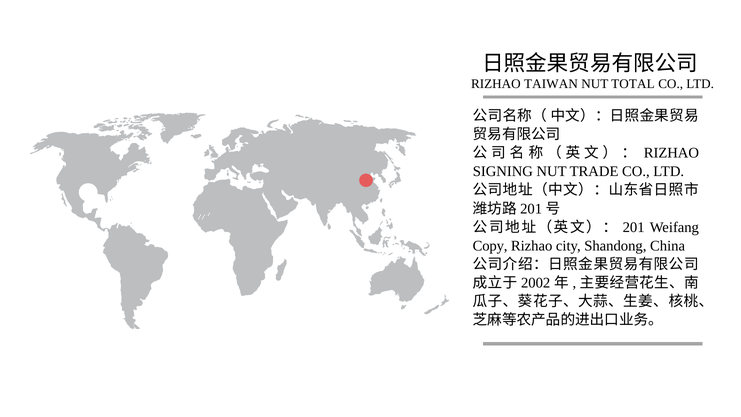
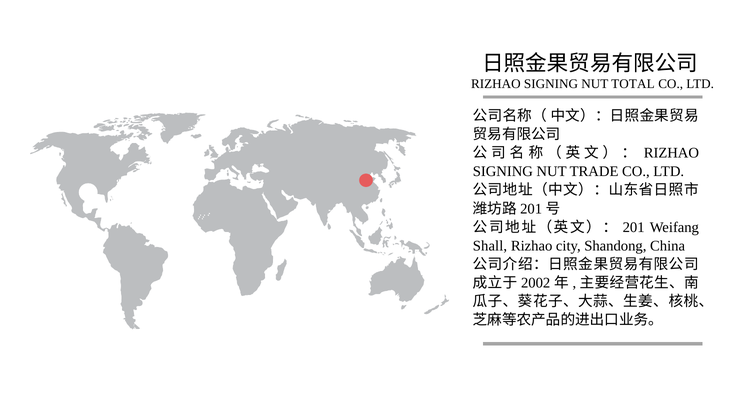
TAIWAN at (551, 84): TAIWAN -> SIGNING
Copy: Copy -> Shall
